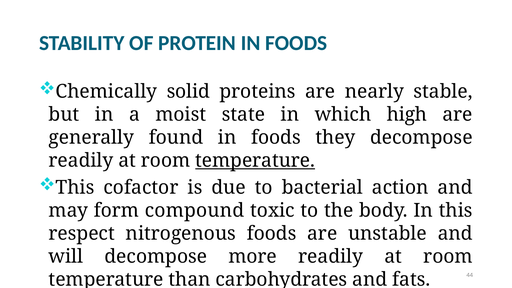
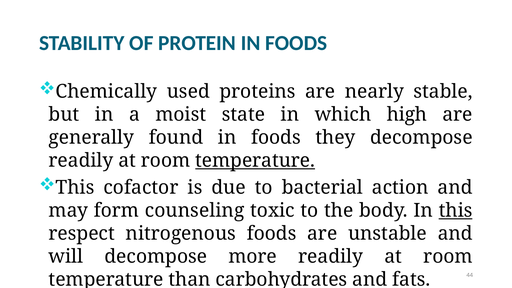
solid: solid -> used
compound: compound -> counseling
this at (456, 210) underline: none -> present
